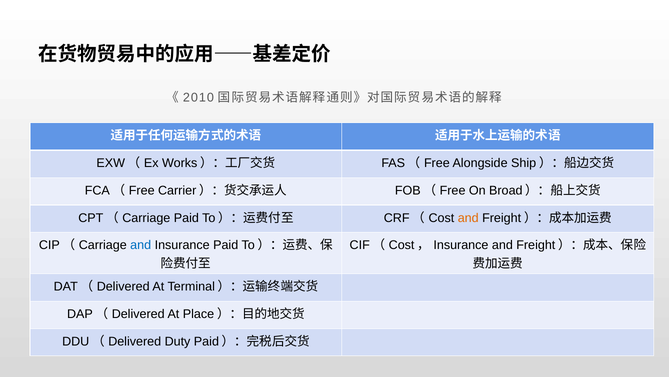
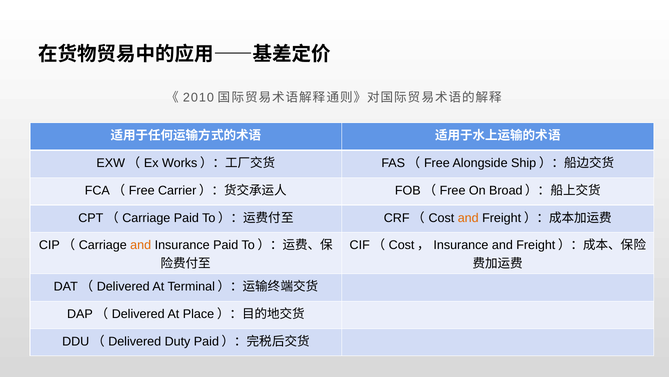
and at (141, 245) colour: blue -> orange
